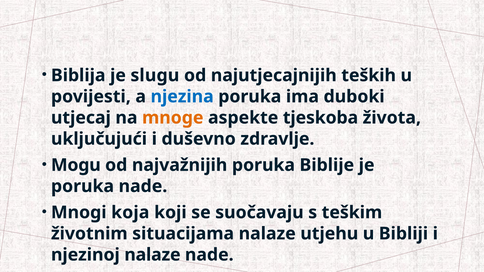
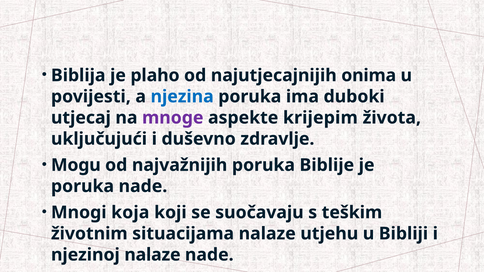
slugu: slugu -> plaho
teških: teških -> onima
mnoge colour: orange -> purple
tjeskoba: tjeskoba -> krijepim
